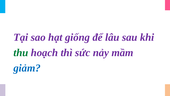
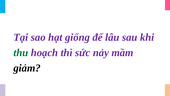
giảm colour: blue -> black
